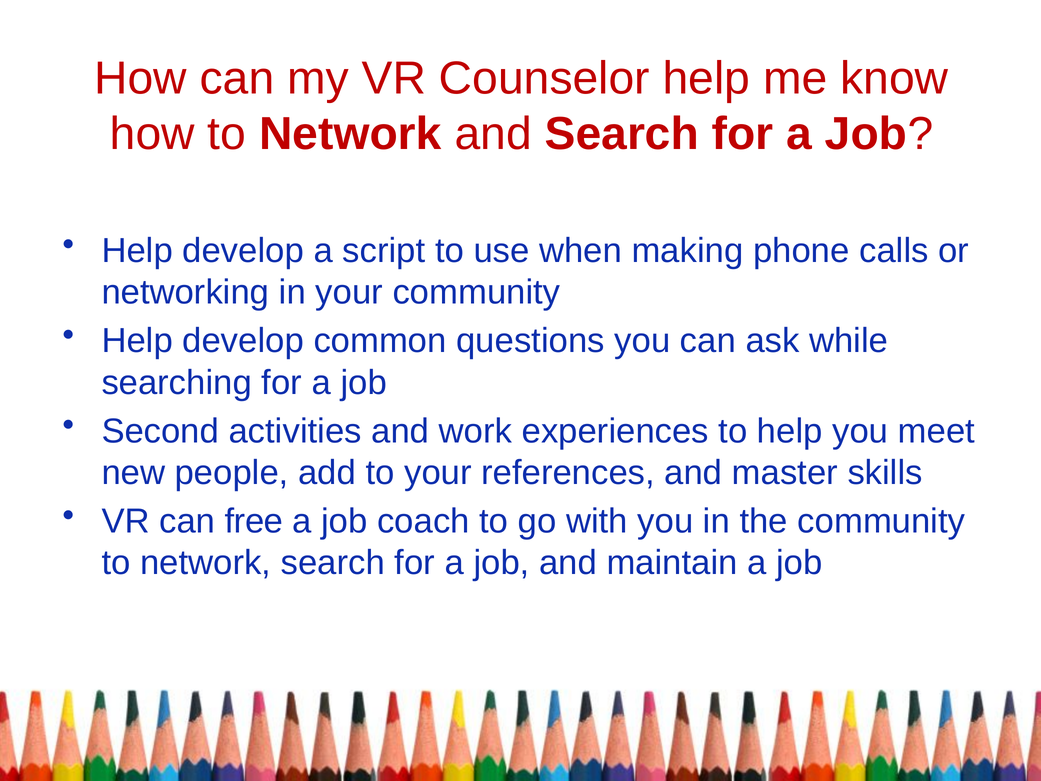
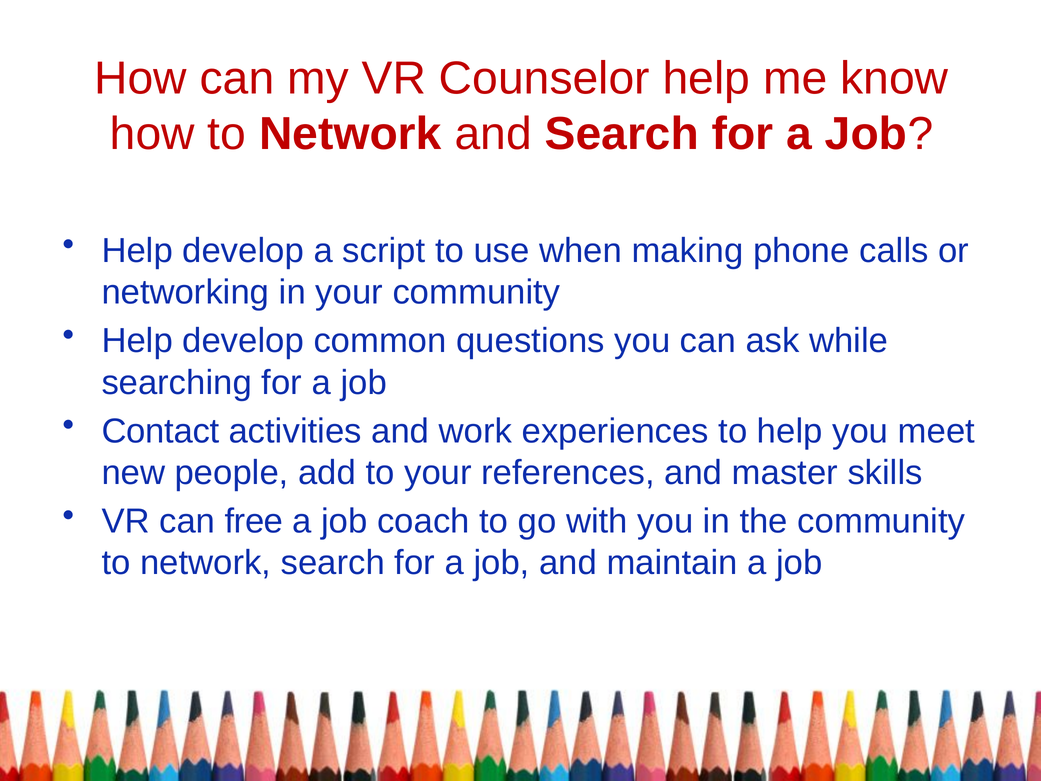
Second: Second -> Contact
